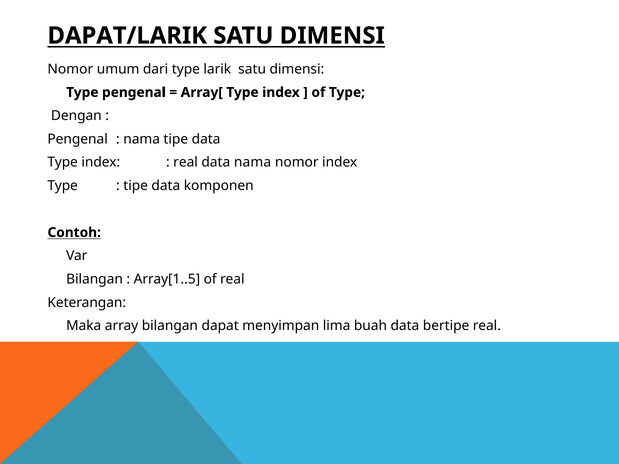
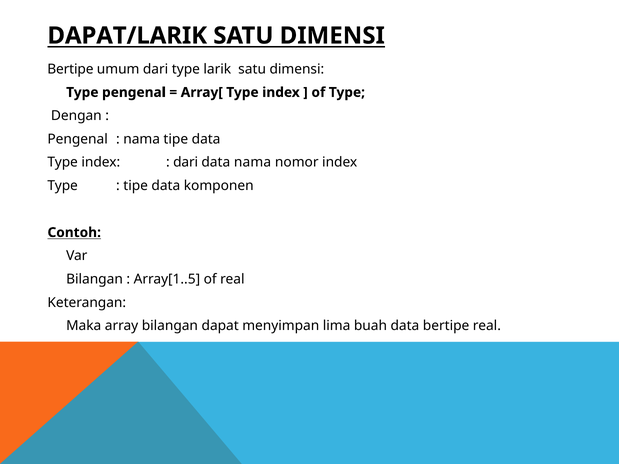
Nomor at (70, 69): Nomor -> Bertipe
real at (186, 163): real -> dari
